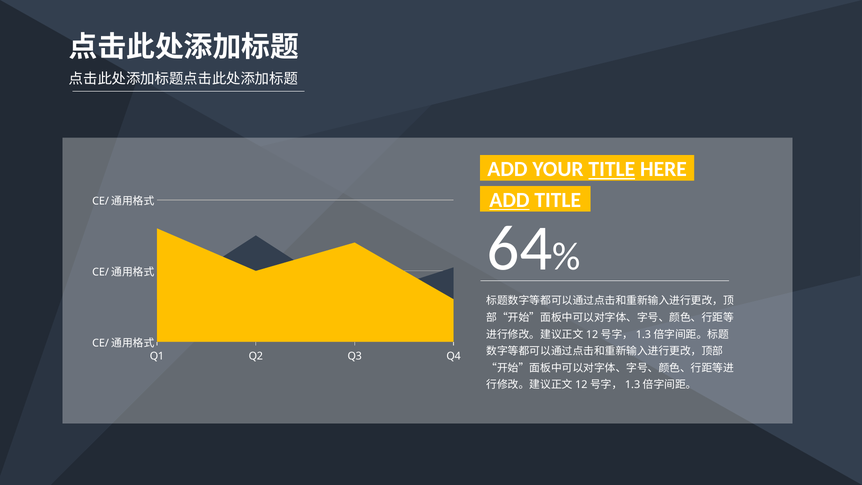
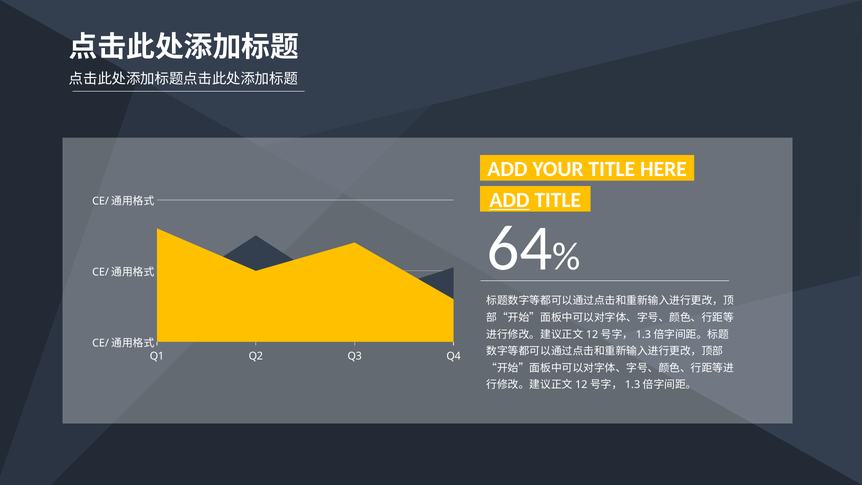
TITLE at (612, 169) underline: present -> none
